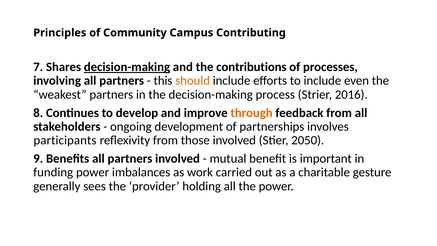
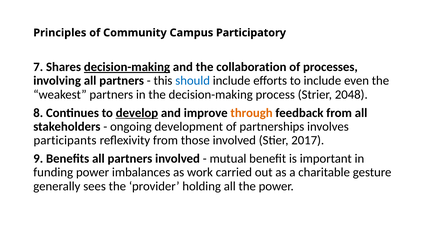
Contributing: Contributing -> Participatory
contributions: contributions -> collaboration
should colour: orange -> blue
2016: 2016 -> 2048
develop underline: none -> present
2050: 2050 -> 2017
